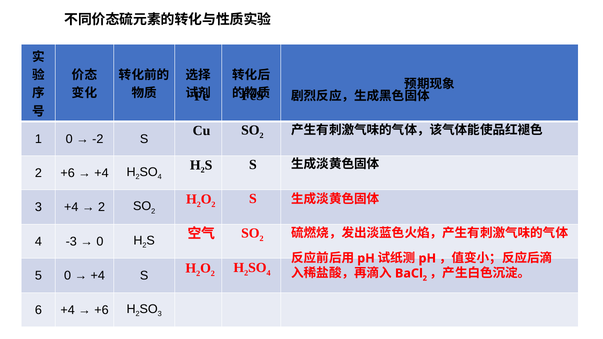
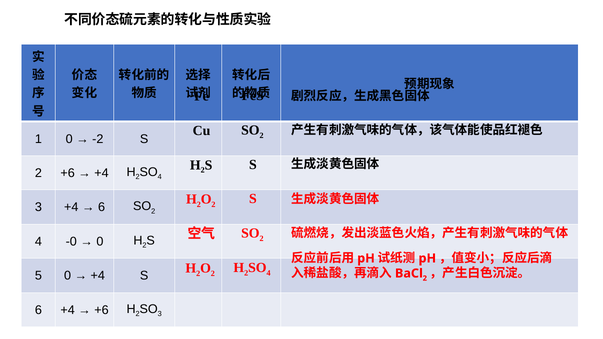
2 at (101, 207): 2 -> 6
-3: -3 -> -0
